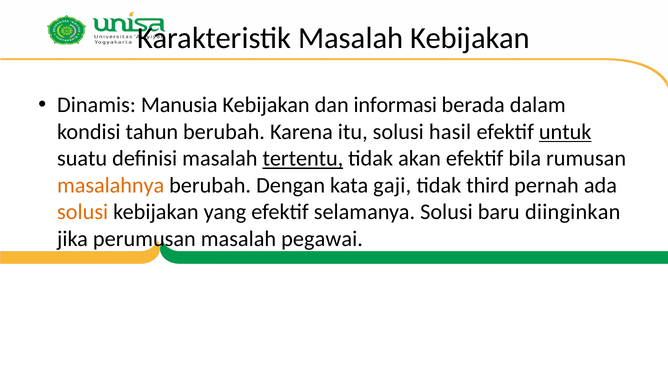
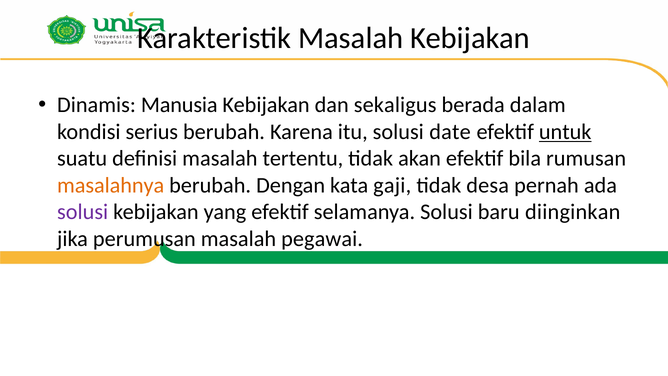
informasi: informasi -> sekaligus
tahun: tahun -> serius
hasil: hasil -> date
tertentu underline: present -> none
third: third -> desa
solusi at (83, 212) colour: orange -> purple
